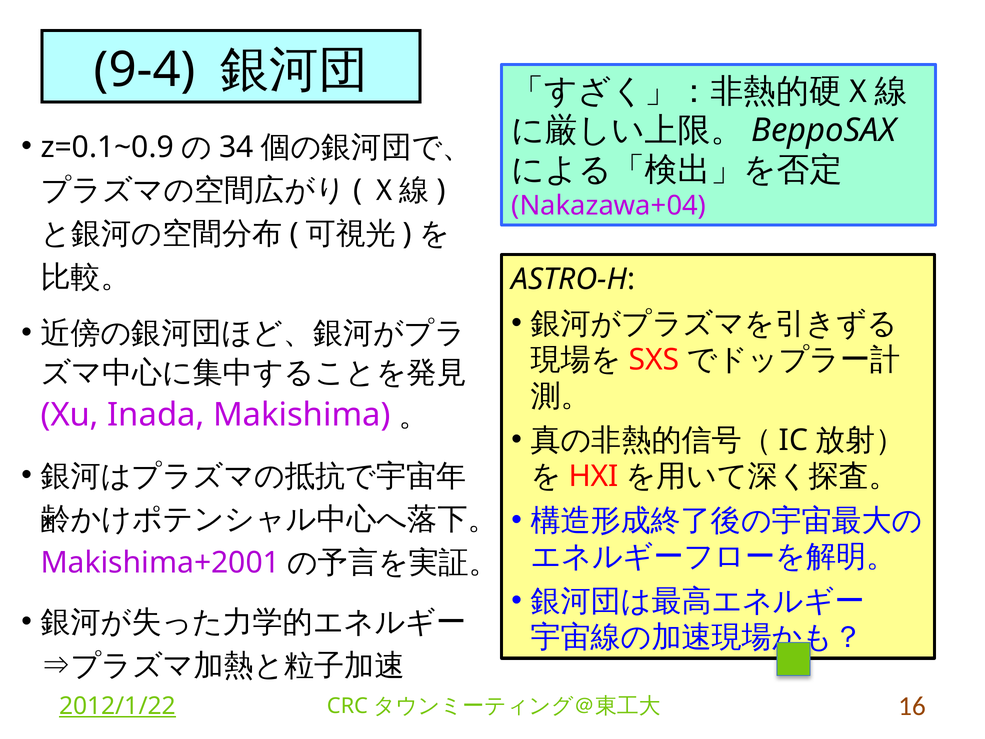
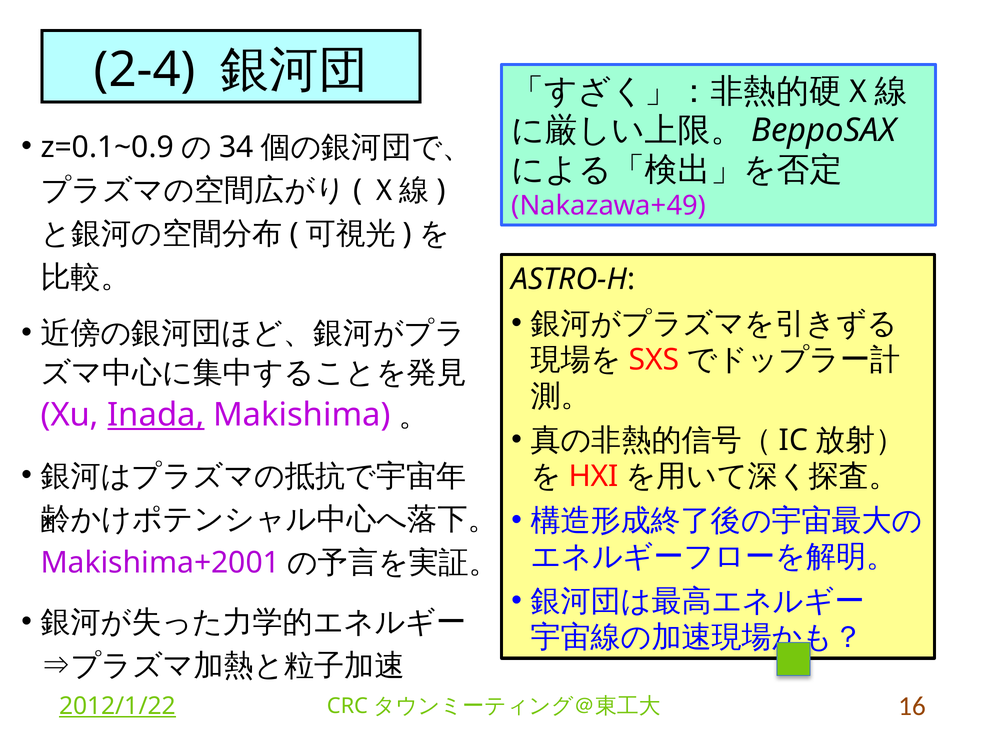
9-4: 9-4 -> 2-4
Nakazawa+04: Nakazawa+04 -> Nakazawa+49
Inada underline: none -> present
